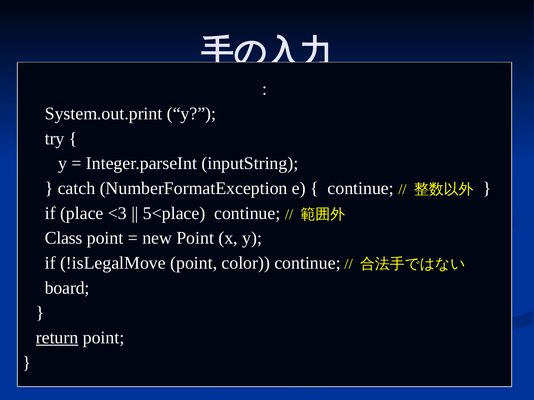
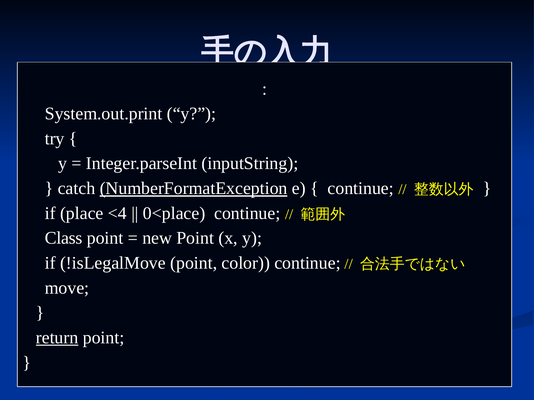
NumberFormatException underline: none -> present
<3: <3 -> <4
5<place: 5<place -> 0<place
board: board -> move
